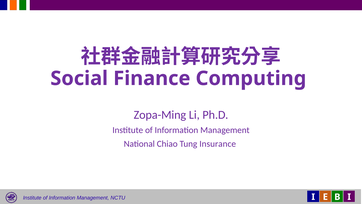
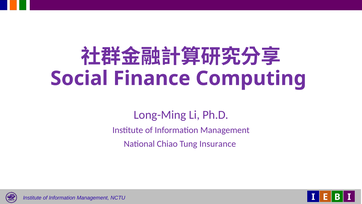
Zopa-Ming: Zopa-Ming -> Long-Ming
